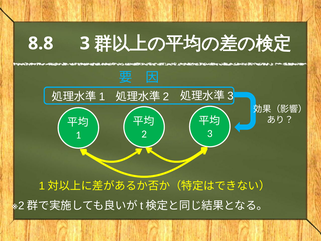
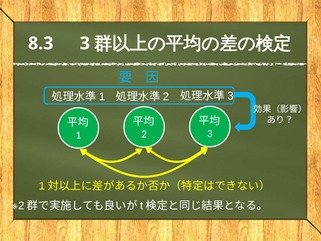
8.8: 8.8 -> 8.3
